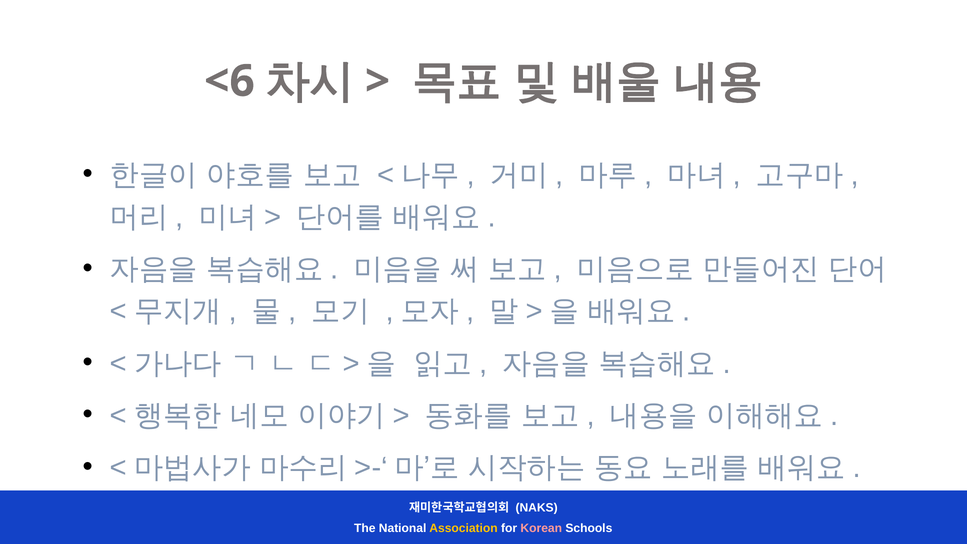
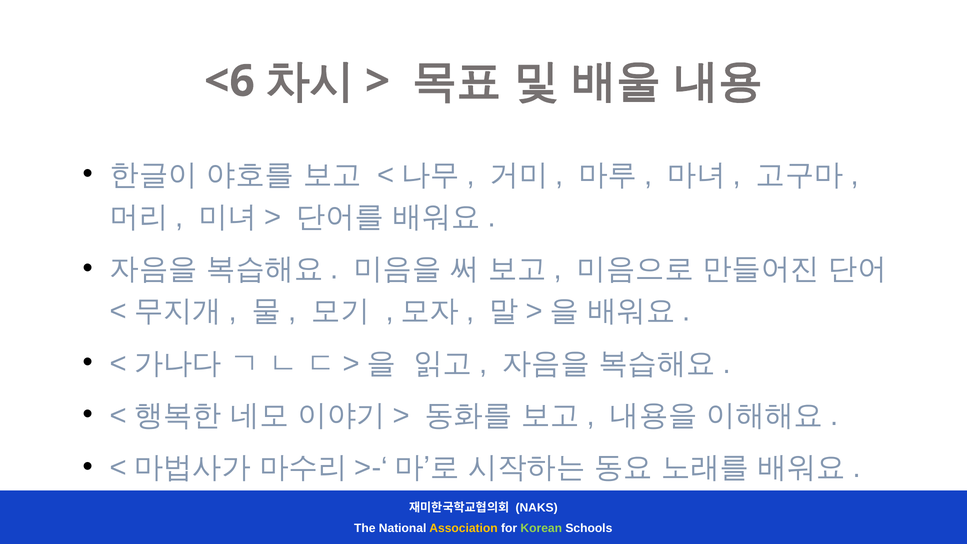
Korean colour: pink -> light green
